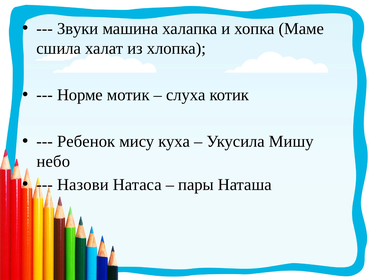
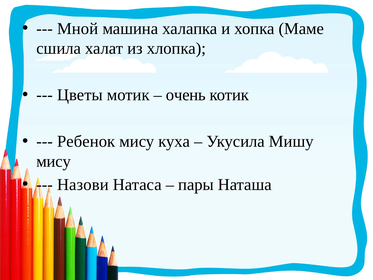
Звуки: Звуки -> Мной
Норме: Норме -> Цветы
слуха: слуха -> очень
небо at (53, 161): небо -> мису
